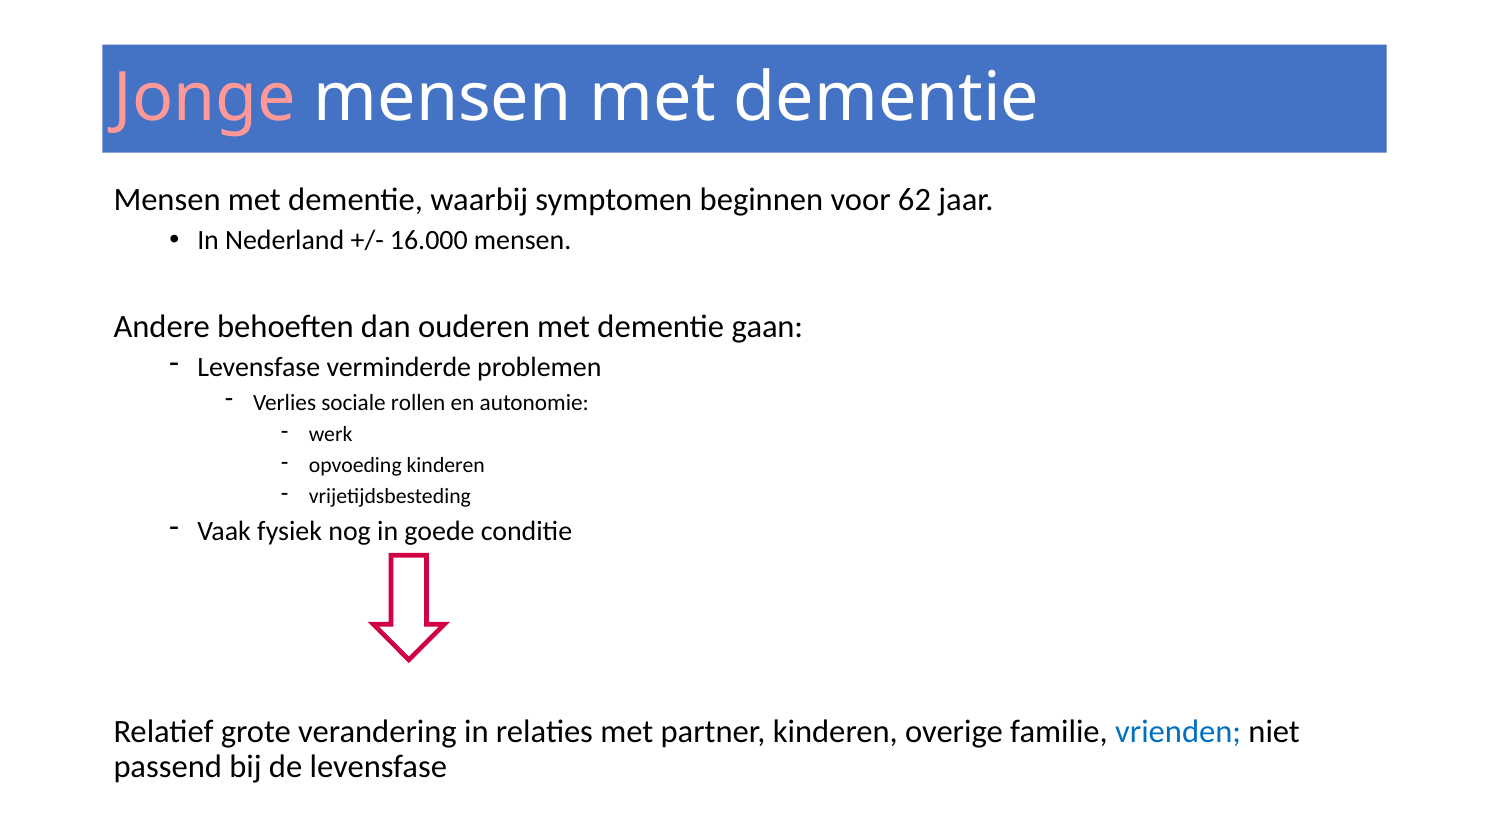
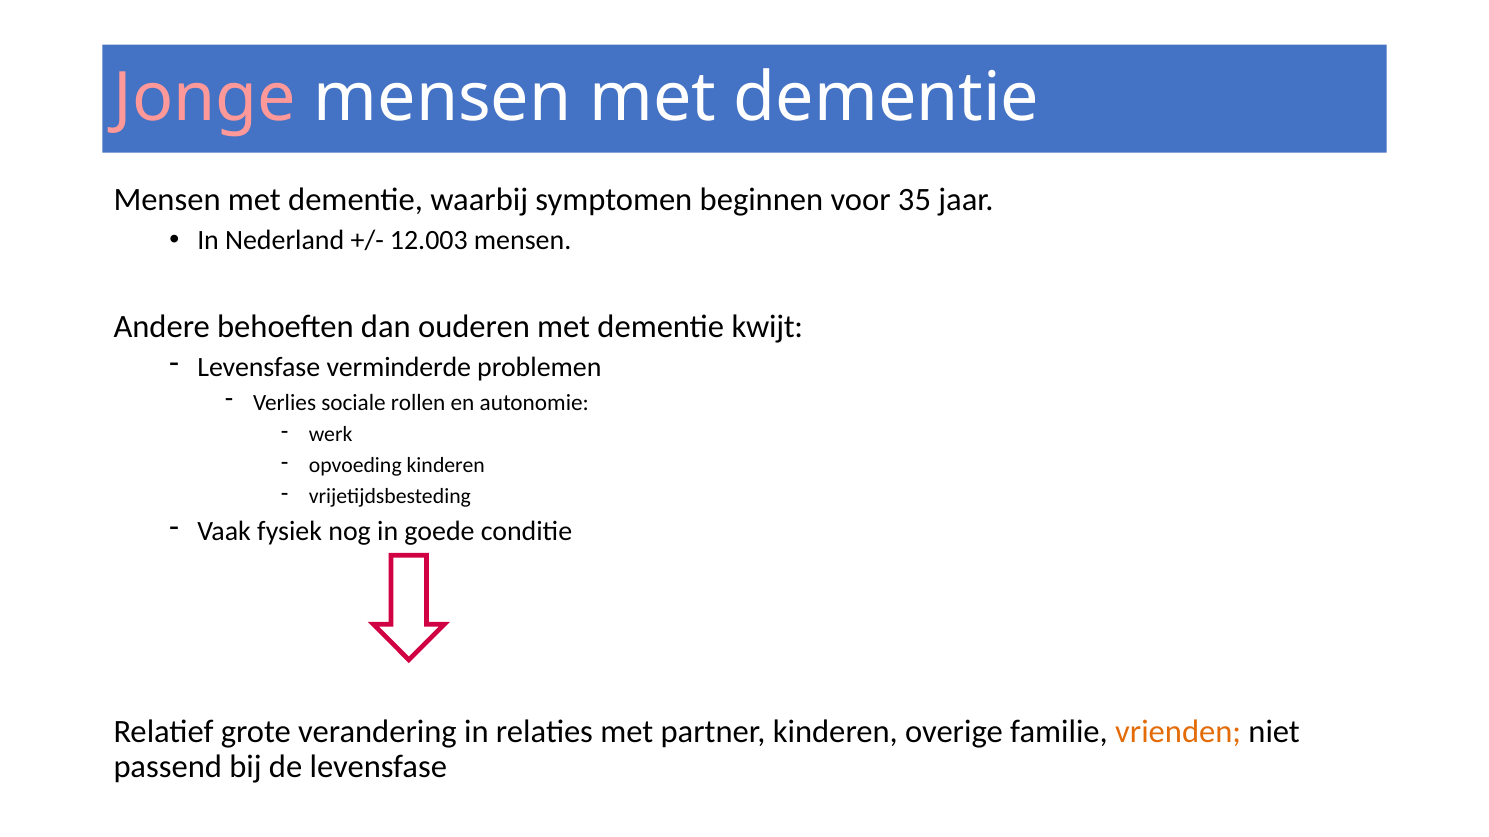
62: 62 -> 35
16.000: 16.000 -> 12.003
gaan: gaan -> kwijt
vrienden colour: blue -> orange
